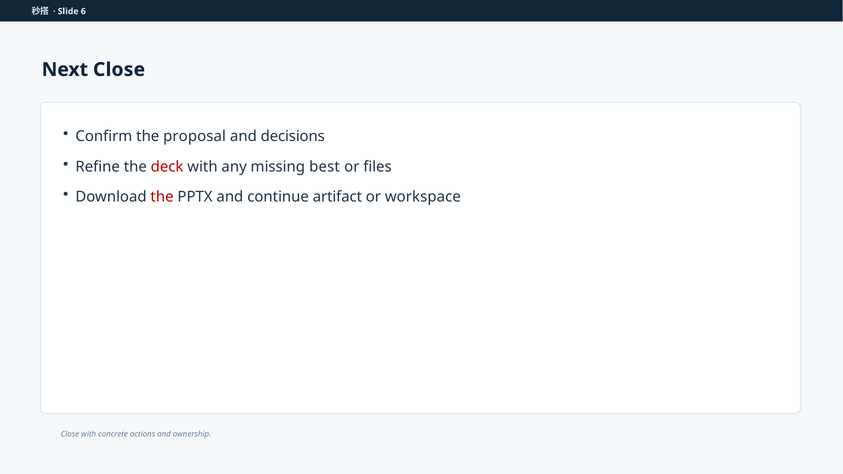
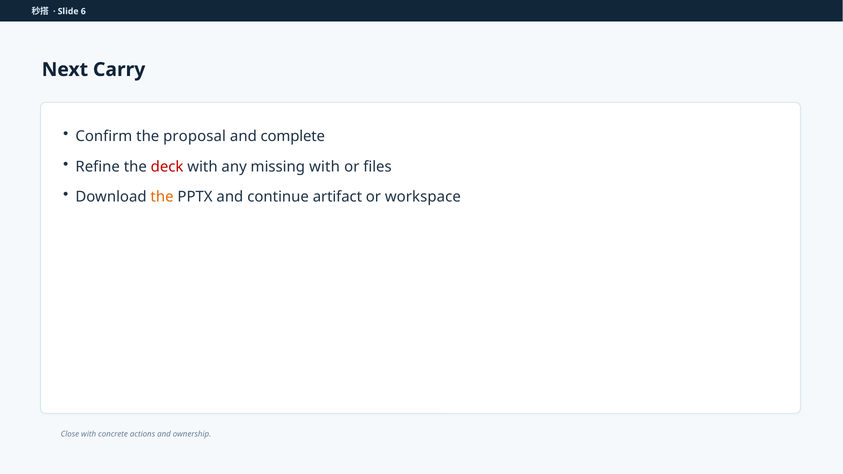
Next Close: Close -> Carry
decisions: decisions -> complete
missing best: best -> with
the at (162, 197) colour: red -> orange
